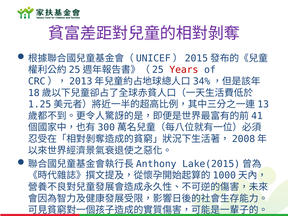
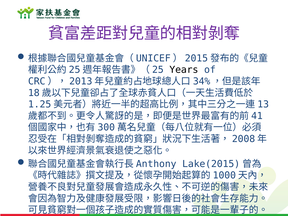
Years colour: red -> black
